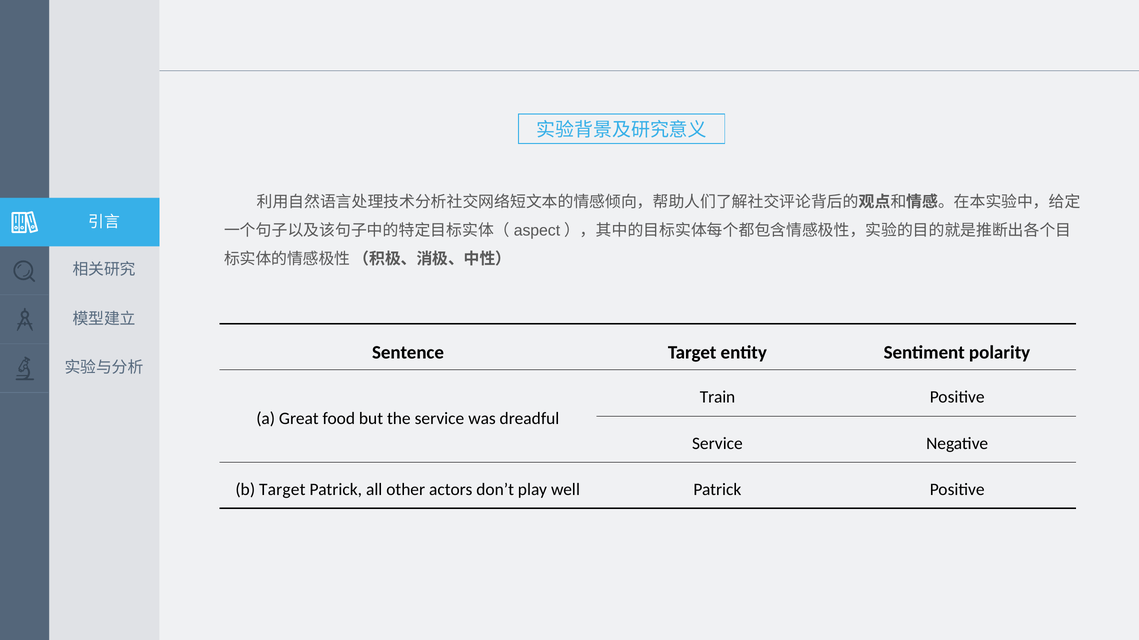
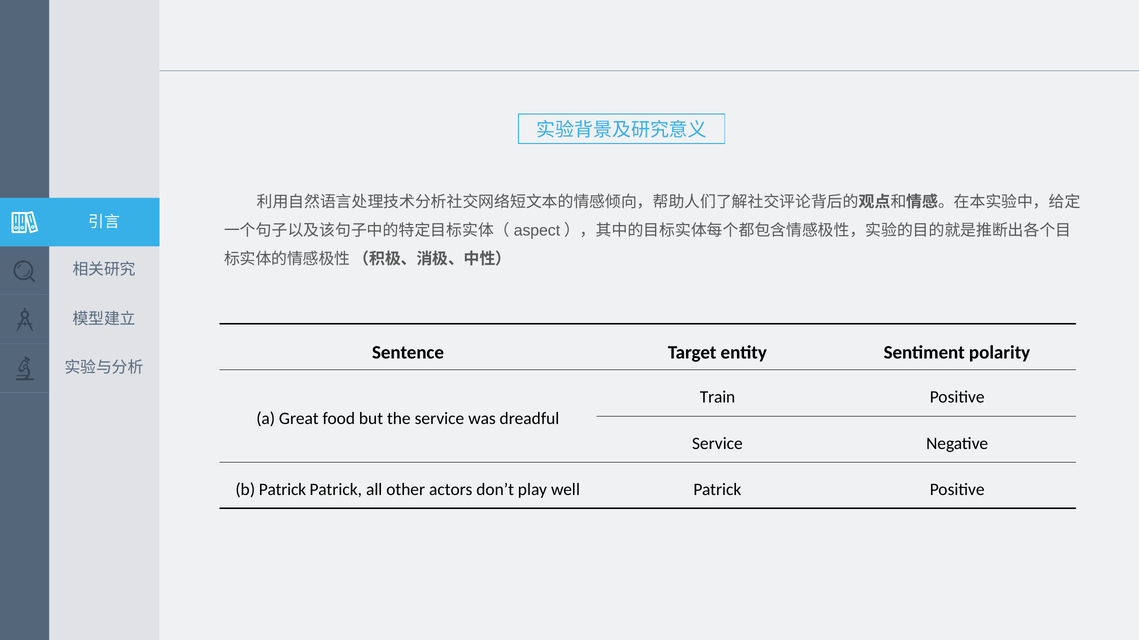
b Target: Target -> Patrick
